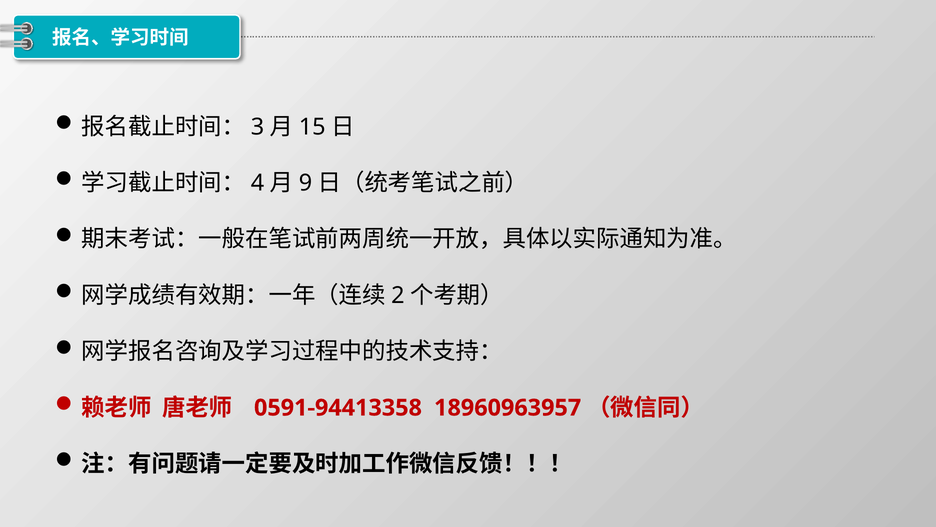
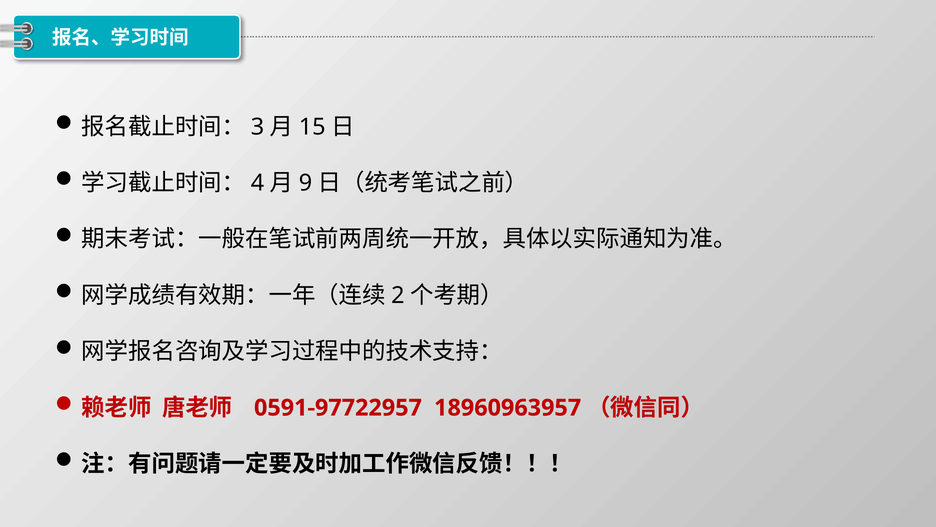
0591-94413358: 0591-94413358 -> 0591-97722957
